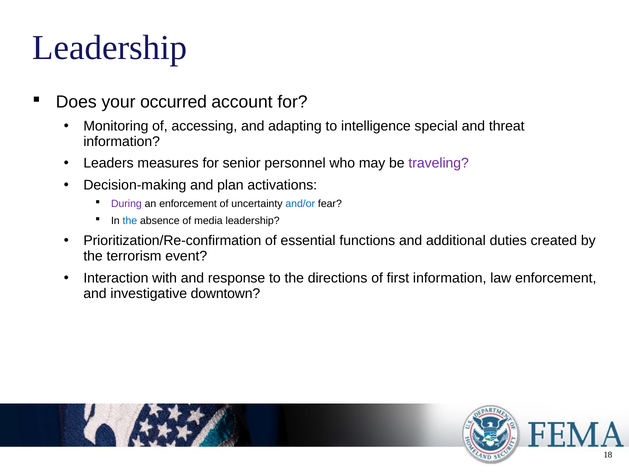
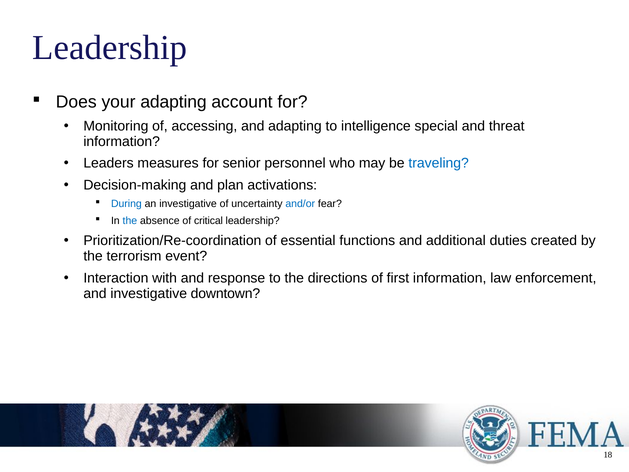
your occurred: occurred -> adapting
traveling colour: purple -> blue
During colour: purple -> blue
an enforcement: enforcement -> investigative
media: media -> critical
Prioritization/Re-confirmation: Prioritization/Re-confirmation -> Prioritization/Re-coordination
